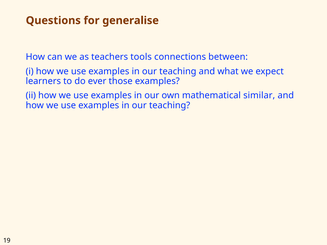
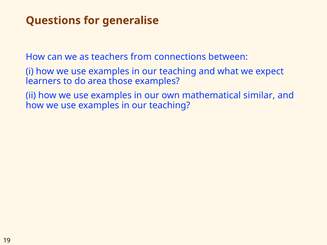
tools: tools -> from
ever: ever -> area
